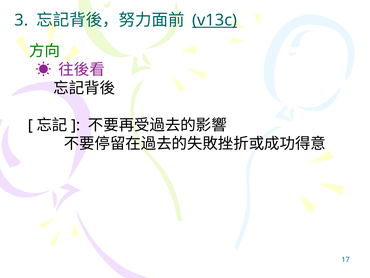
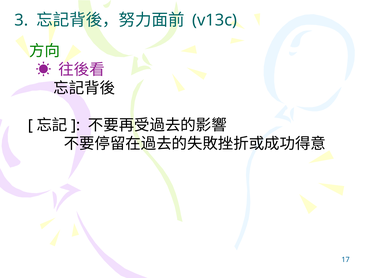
v13c underline: present -> none
